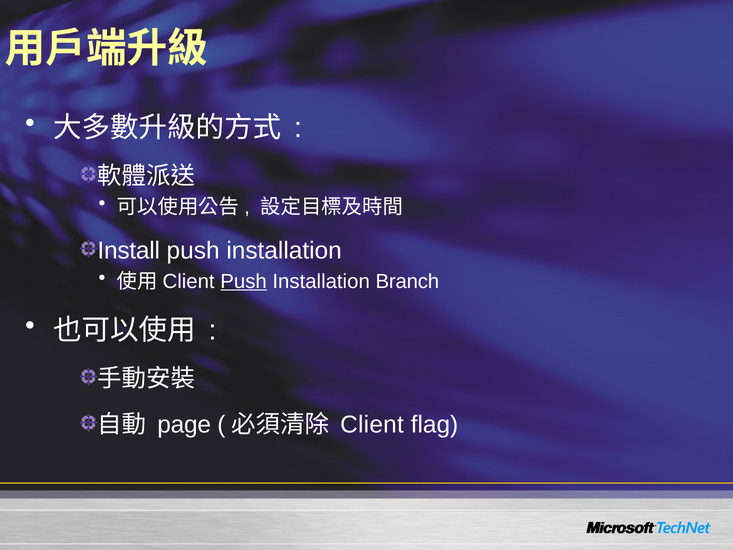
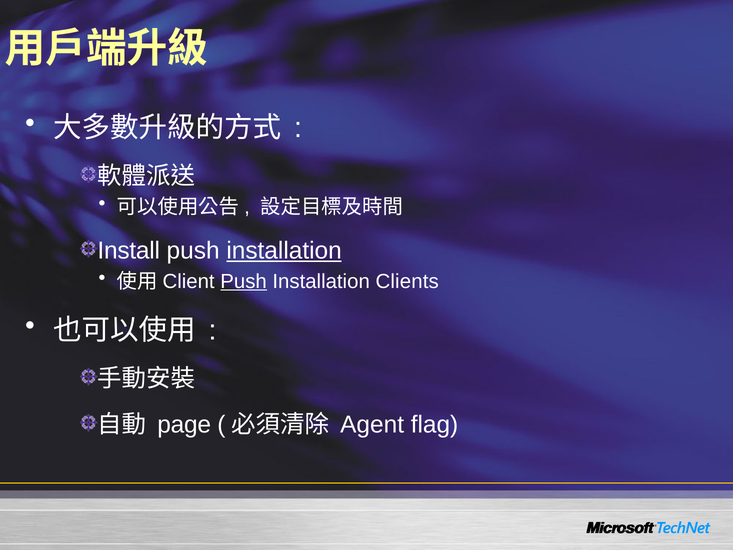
installation at (284, 251) underline: none -> present
Branch: Branch -> Clients
Client: Client -> Agent
